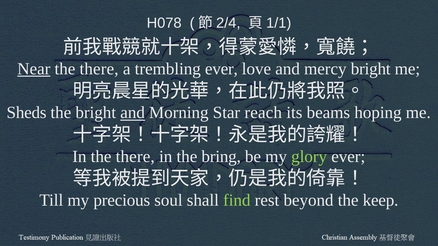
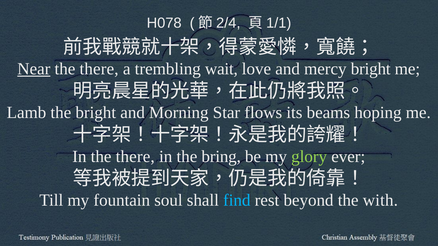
trembling ever: ever -> wait
Sheds: Sheds -> Lamb
and at (133, 113) underline: present -> none
reach: reach -> flows
precious: precious -> fountain
find colour: light green -> light blue
keep: keep -> with
